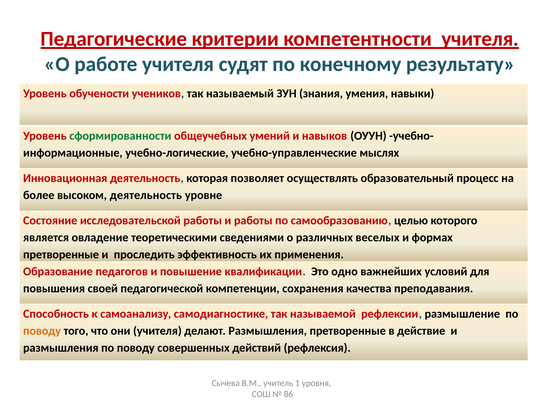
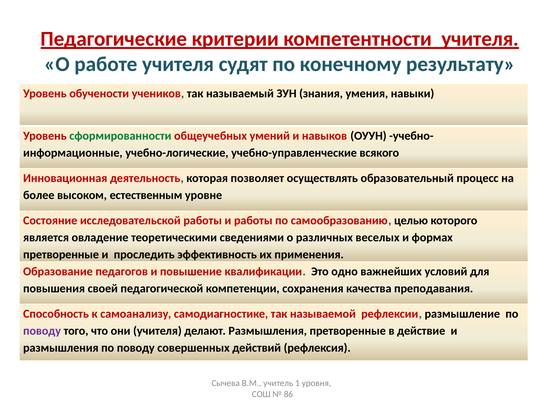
мыслях: мыслях -> всякого
высоком деятельность: деятельность -> естественным
поводу at (42, 331) colour: orange -> purple
